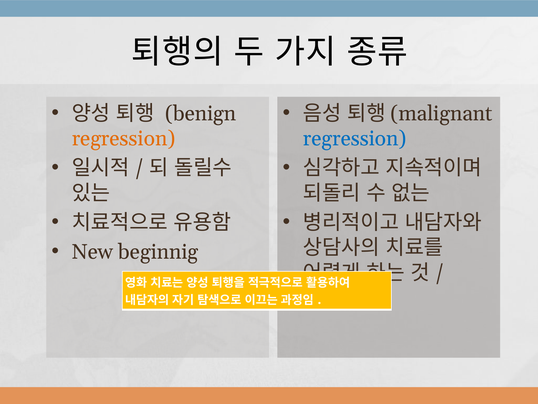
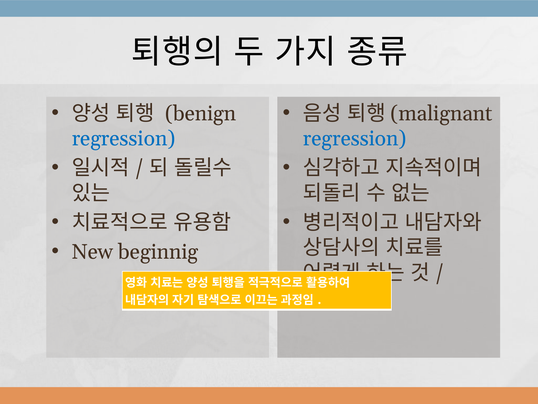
regression at (123, 138) colour: orange -> blue
